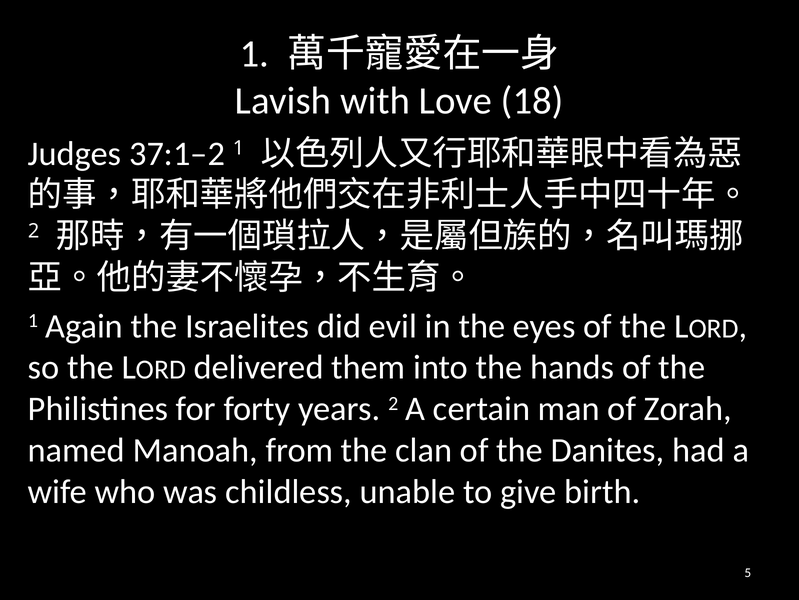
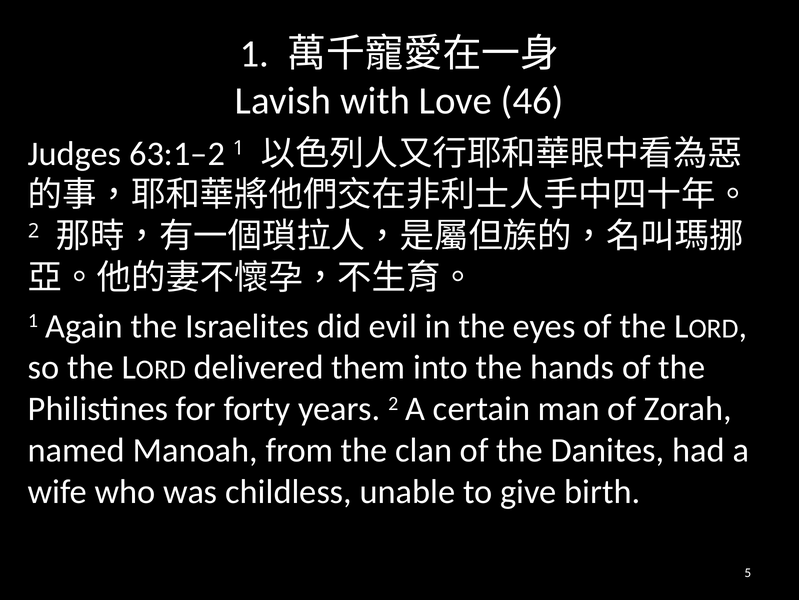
18: 18 -> 46
37:1–2: 37:1–2 -> 63:1–2
